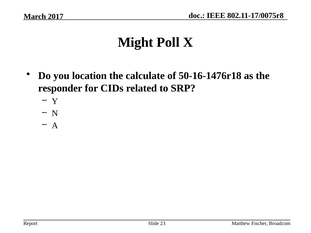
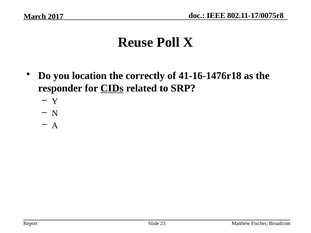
Might: Might -> Reuse
calculate: calculate -> correctly
50-16-1476r18: 50-16-1476r18 -> 41-16-1476r18
CIDs underline: none -> present
